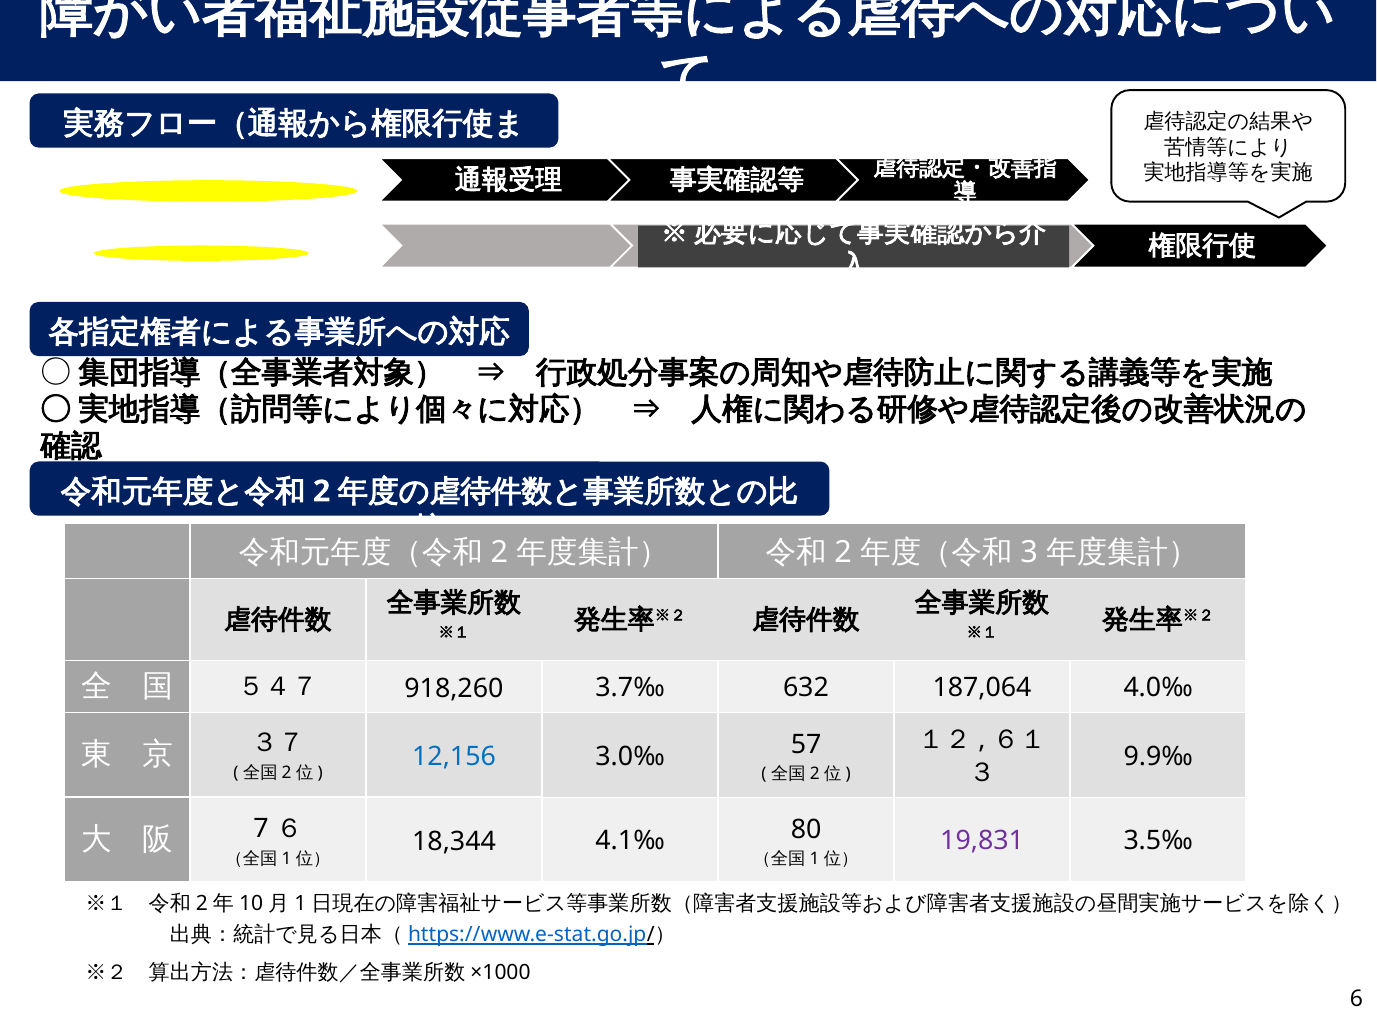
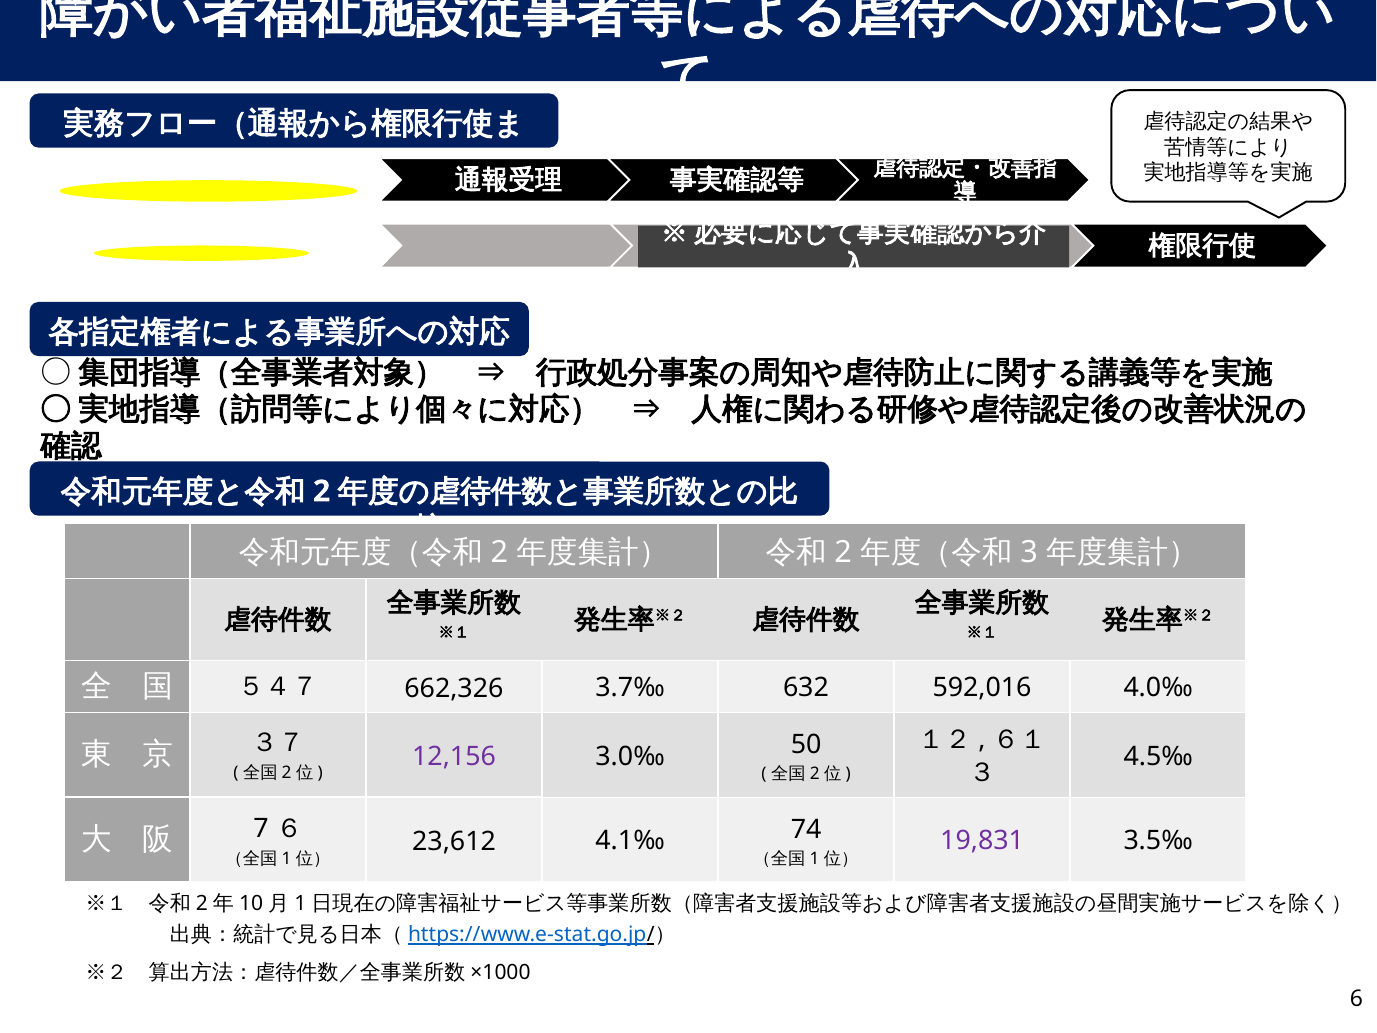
918,260: 918,260 -> 662,326
187,064: 187,064 -> 592,016
9.9‰: 9.9‰ -> 4.5‰
12,156 colour: blue -> purple
57: 57 -> 50
18,344: 18,344 -> 23,612
80: 80 -> 74
